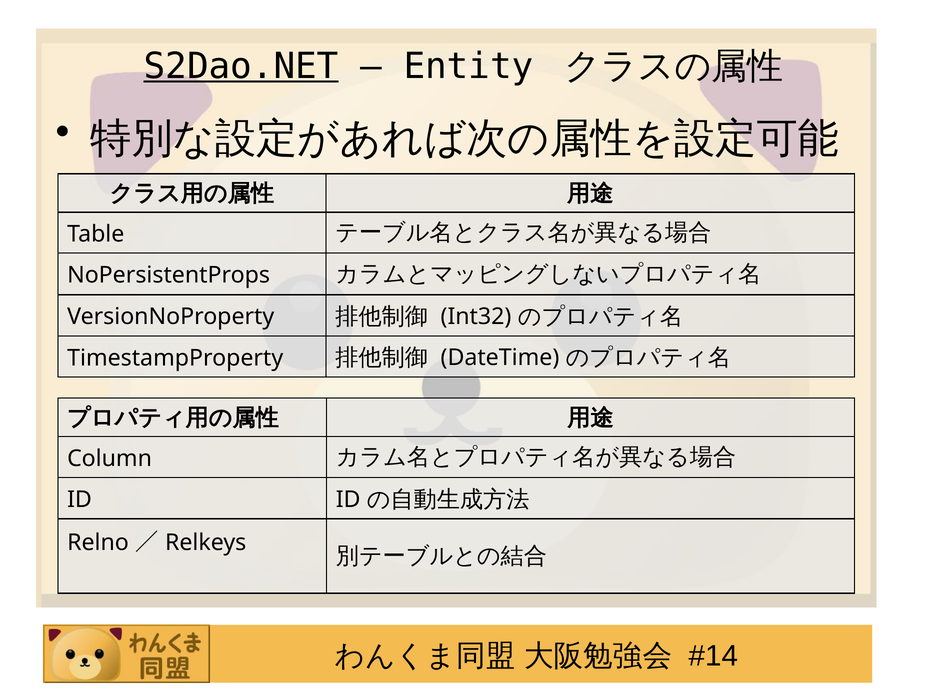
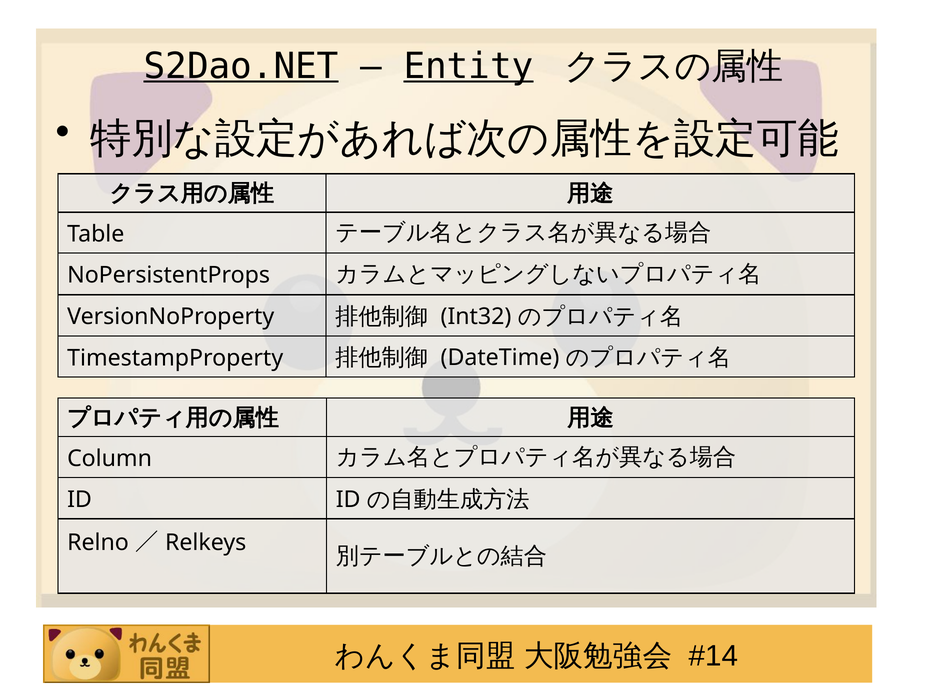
Entity underline: none -> present
